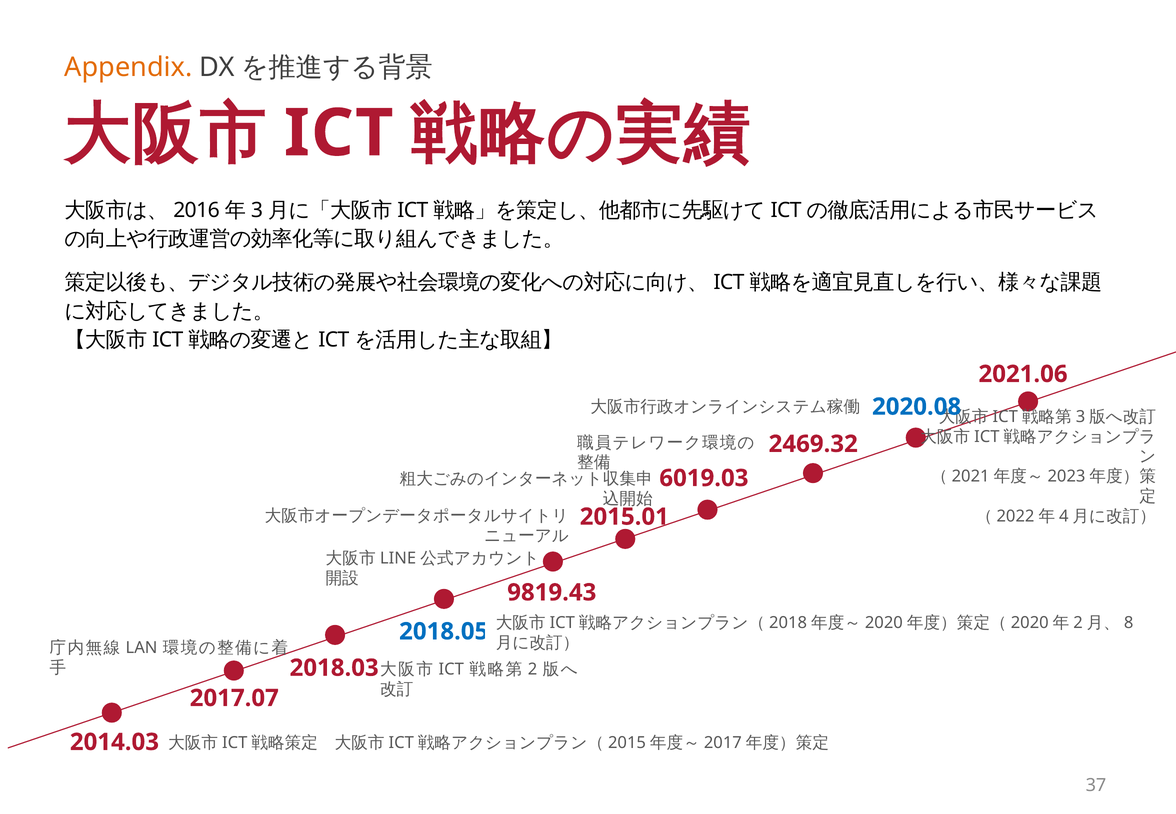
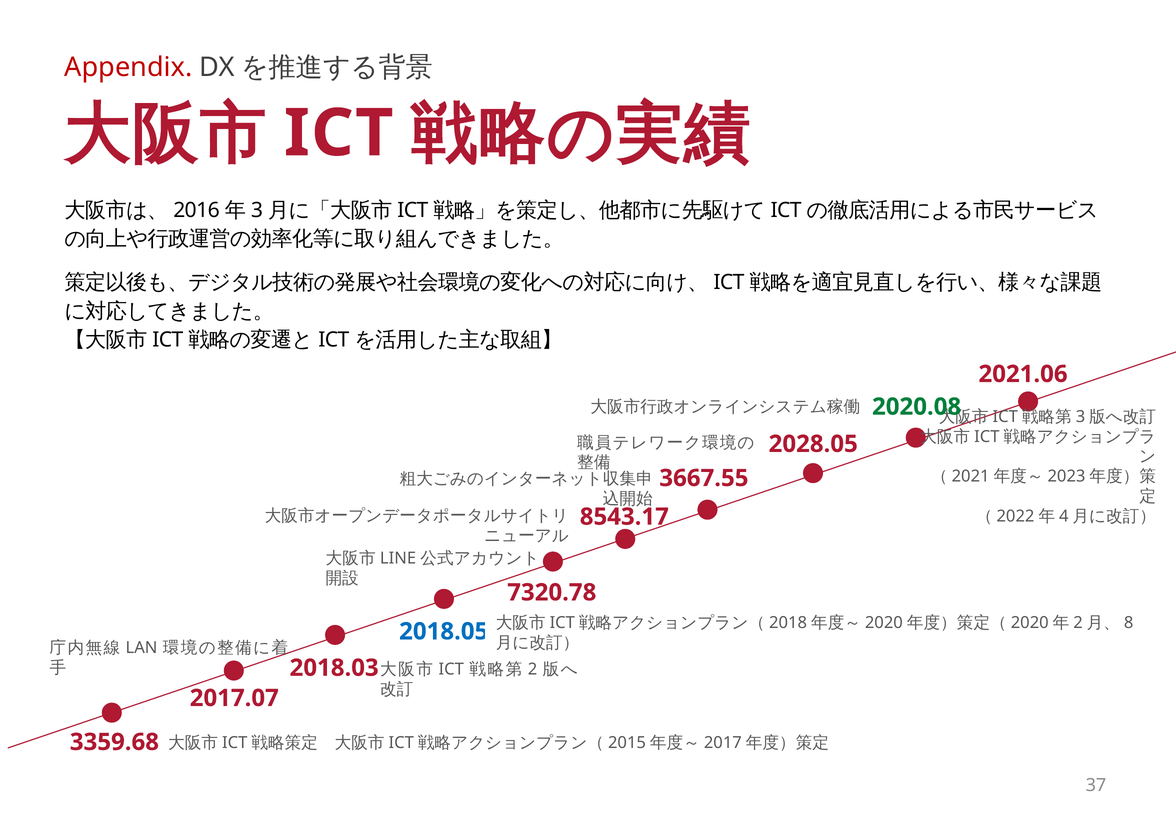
Appendix colour: orange -> red
2020.08 colour: blue -> green
2469.32: 2469.32 -> 2028.05
6019.03: 6019.03 -> 3667.55
2015.01: 2015.01 -> 8543.17
9819.43: 9819.43 -> 7320.78
2014.03: 2014.03 -> 3359.68
